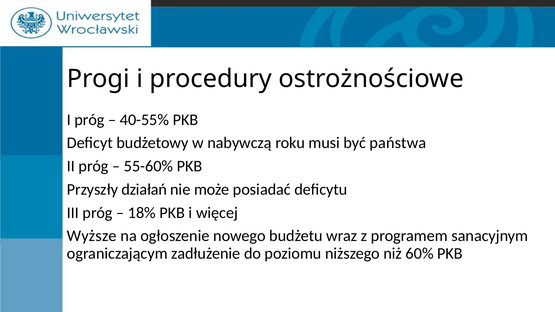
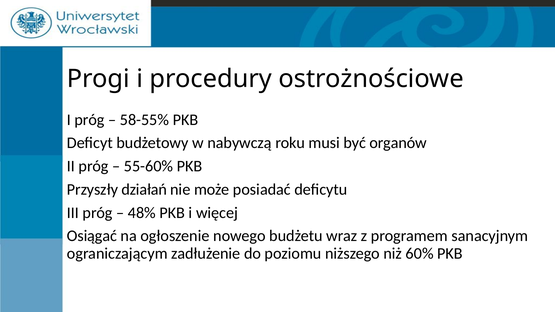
40-55%: 40-55% -> 58-55%
państwa: państwa -> organów
18%: 18% -> 48%
Wyższe: Wyższe -> Osiągać
